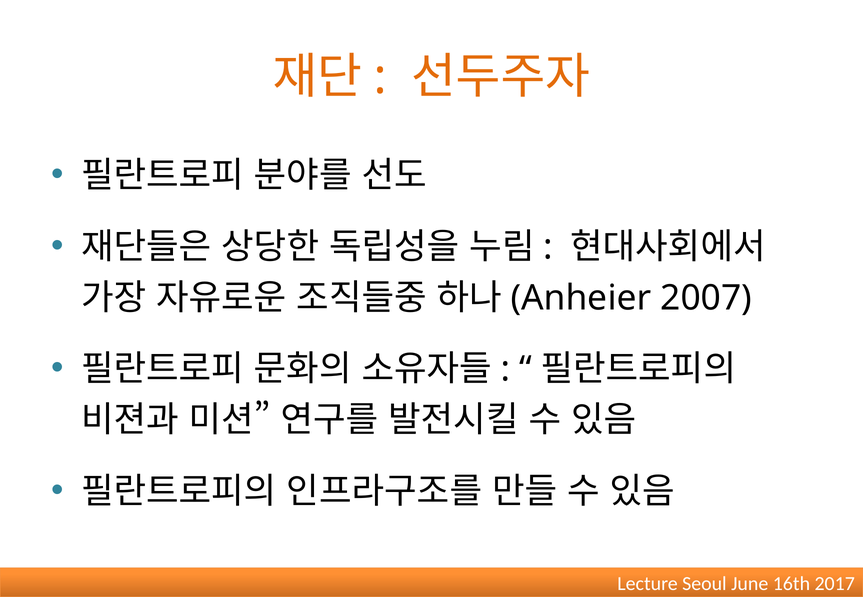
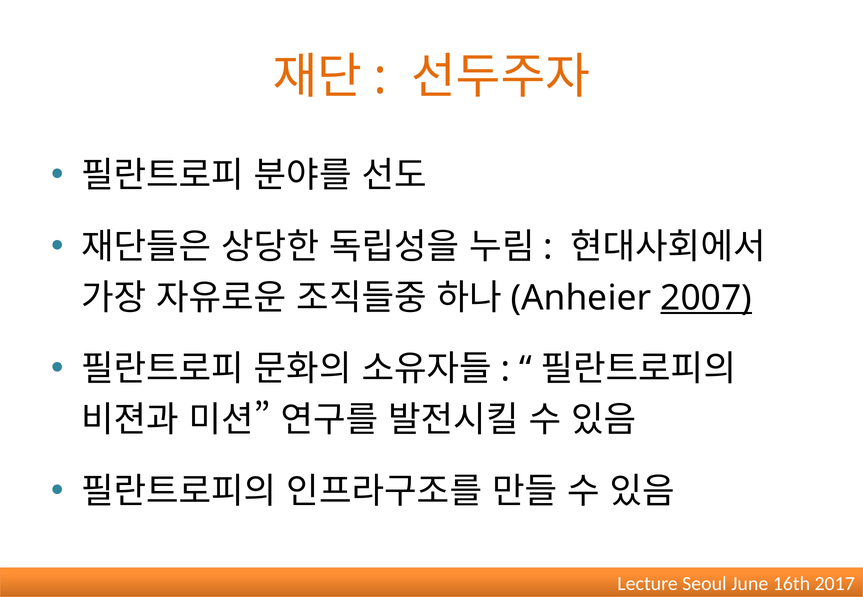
2007 underline: none -> present
